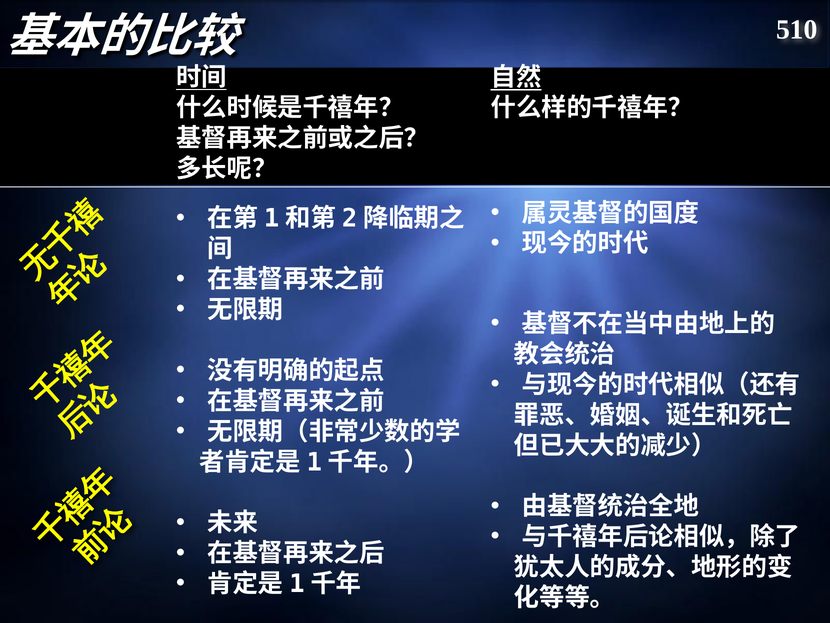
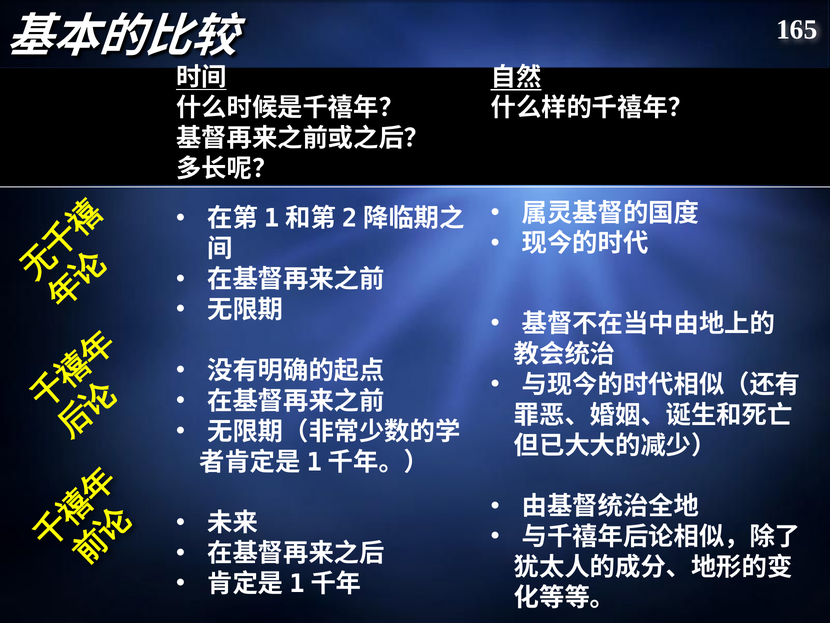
510: 510 -> 165
